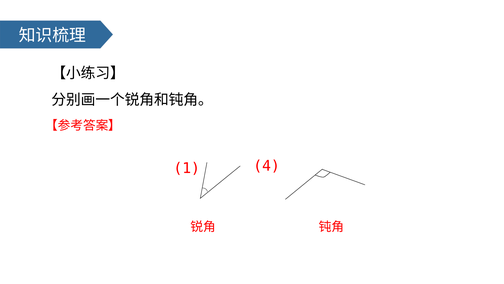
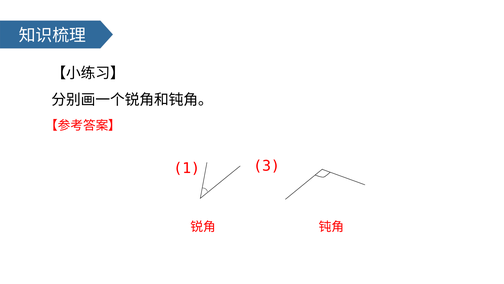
4: 4 -> 3
